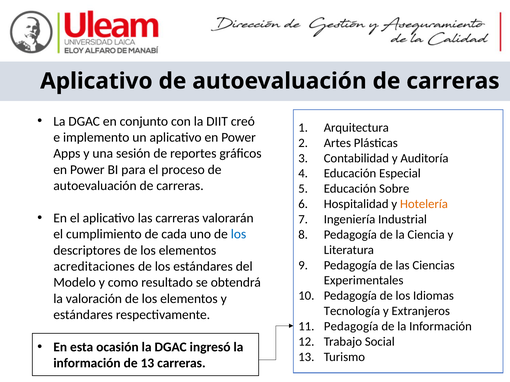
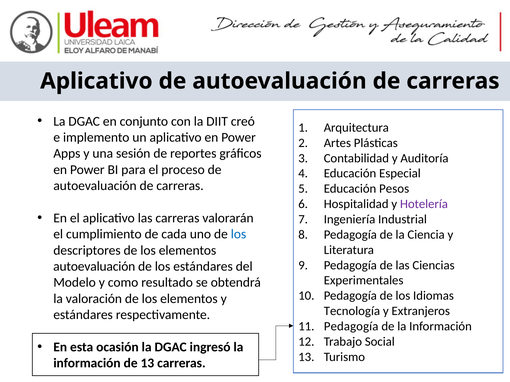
Sobre: Sobre -> Pesos
Hotelería colour: orange -> purple
acreditaciones at (94, 267): acreditaciones -> autoevaluación
